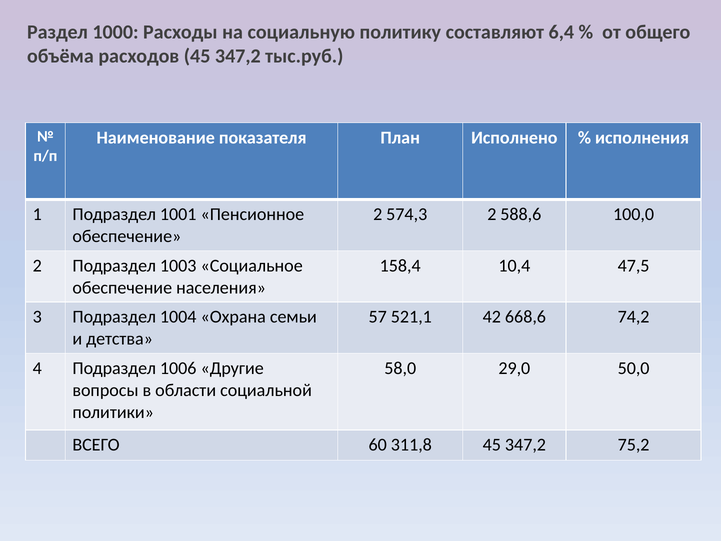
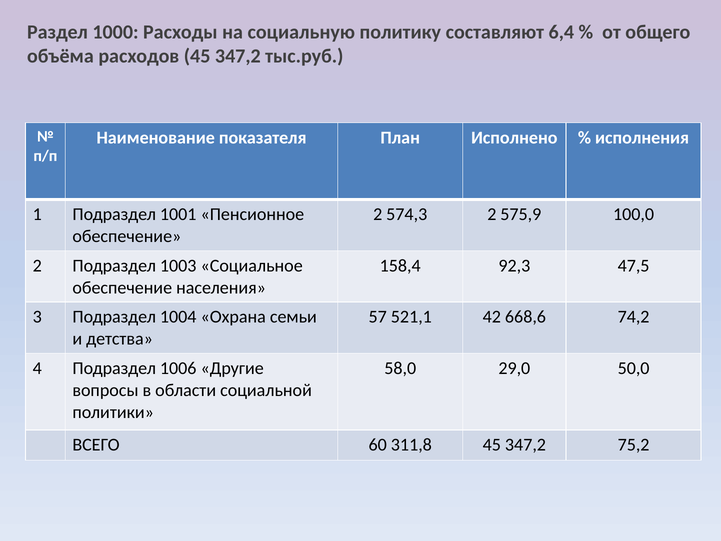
588,6: 588,6 -> 575,9
10,4: 10,4 -> 92,3
